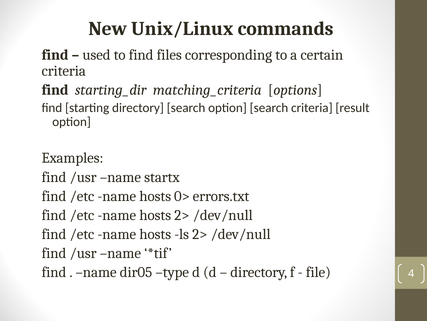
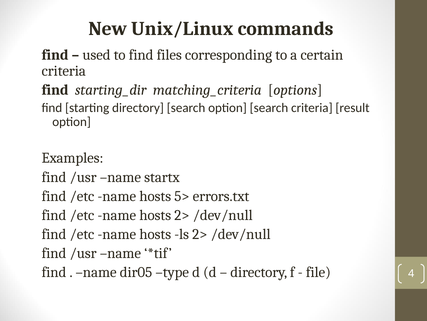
0>: 0> -> 5>
